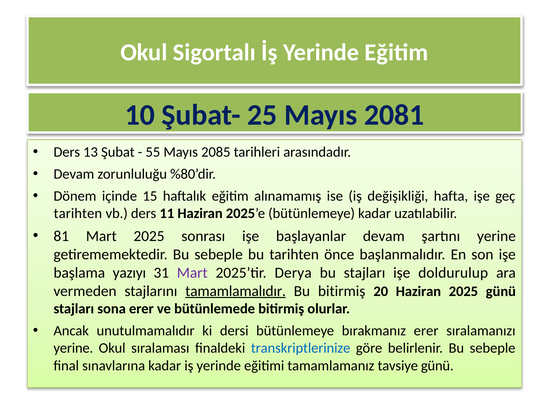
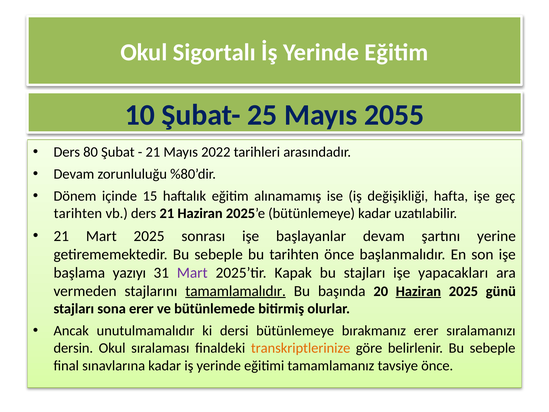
2081: 2081 -> 2055
13: 13 -> 80
55 at (153, 152): 55 -> 21
2085: 2085 -> 2022
ders 11: 11 -> 21
81 at (61, 236): 81 -> 21
Derya: Derya -> Kapak
doldurulup: doldurulup -> yapacakları
Bu bitirmiş: bitirmiş -> başında
Haziran at (418, 291) underline: none -> present
yerine at (73, 348): yerine -> dersin
transkriptlerinize colour: blue -> orange
tavsiye günü: günü -> önce
